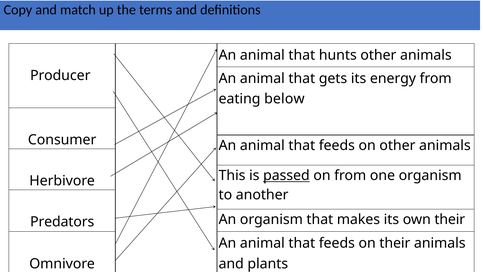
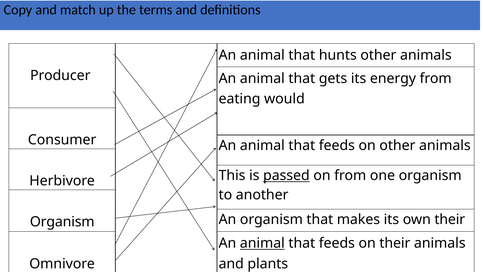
below: below -> would
Predators at (62, 222): Predators -> Organism
animal at (262, 243) underline: none -> present
